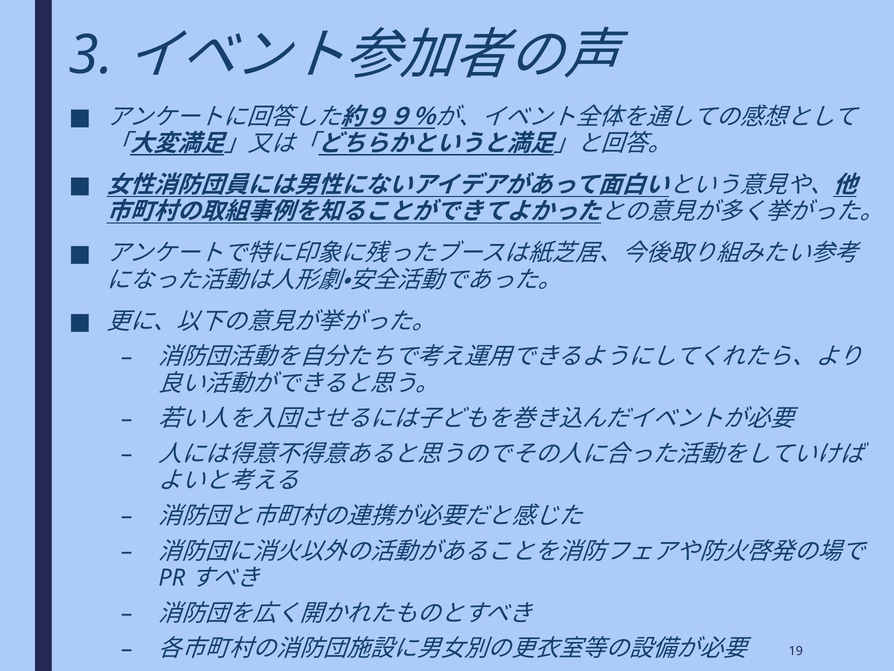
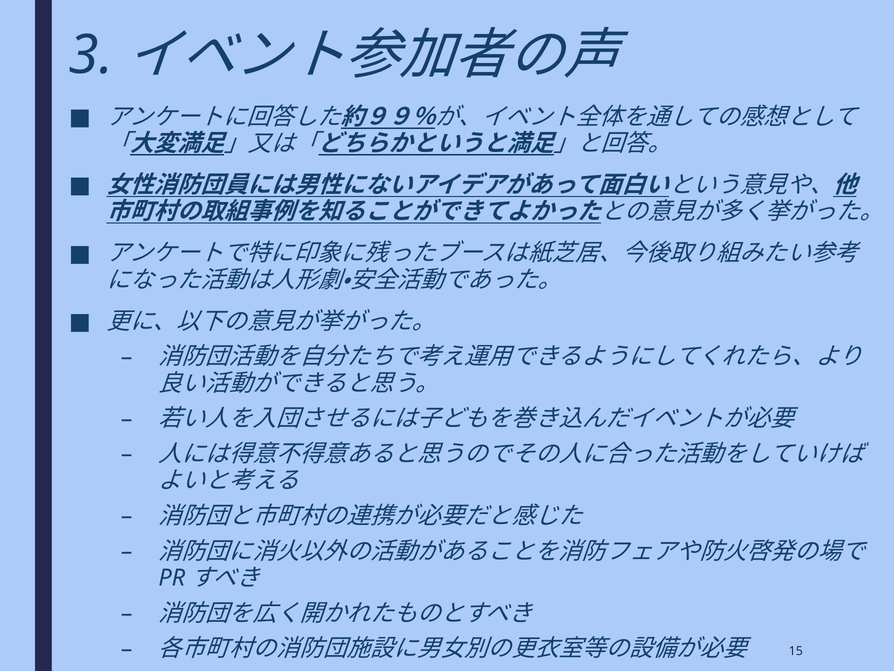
19: 19 -> 15
